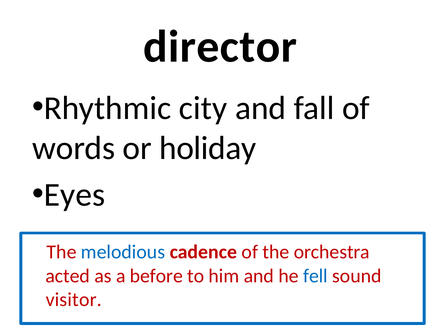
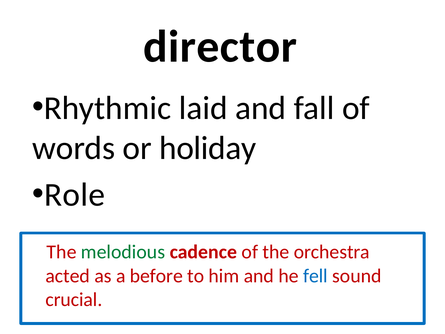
city: city -> laid
Eyes: Eyes -> Role
melodious colour: blue -> green
visitor: visitor -> crucial
